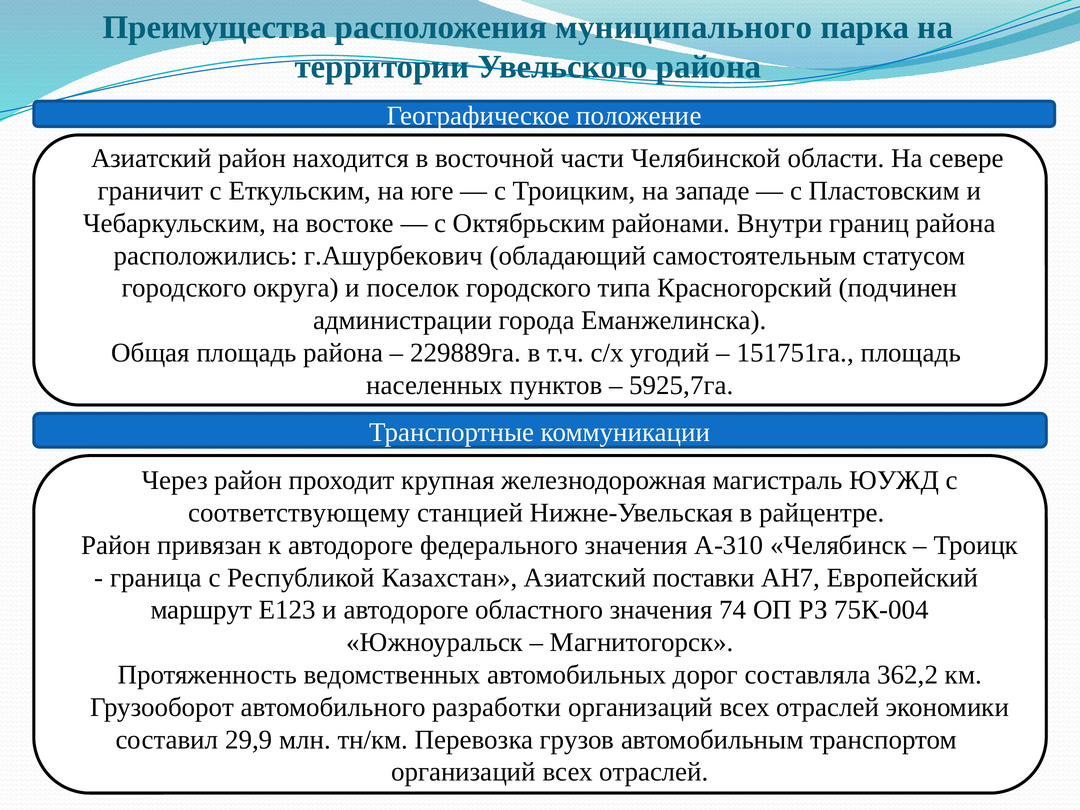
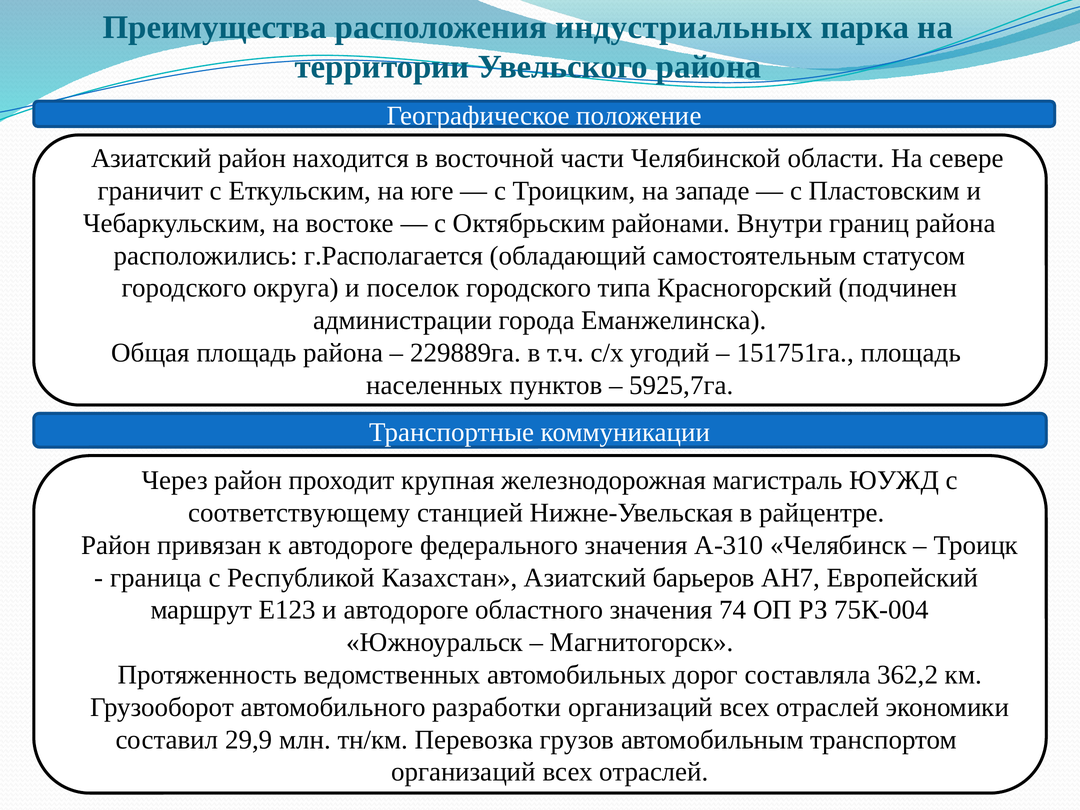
муниципального: муниципального -> индустриальных
г.Ашурбекович: г.Ашурбекович -> г.Располагается
поставки: поставки -> барьеров
